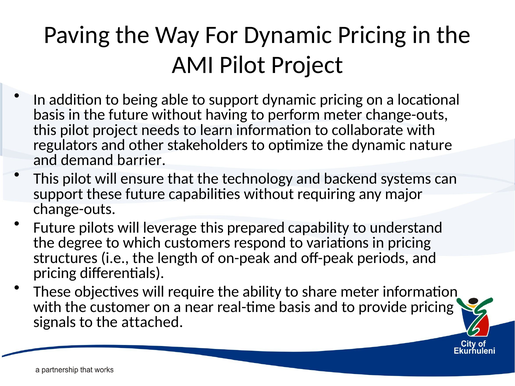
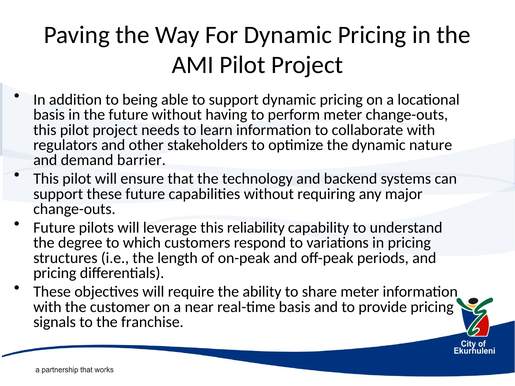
prepared: prepared -> reliability
attached: attached -> franchise
